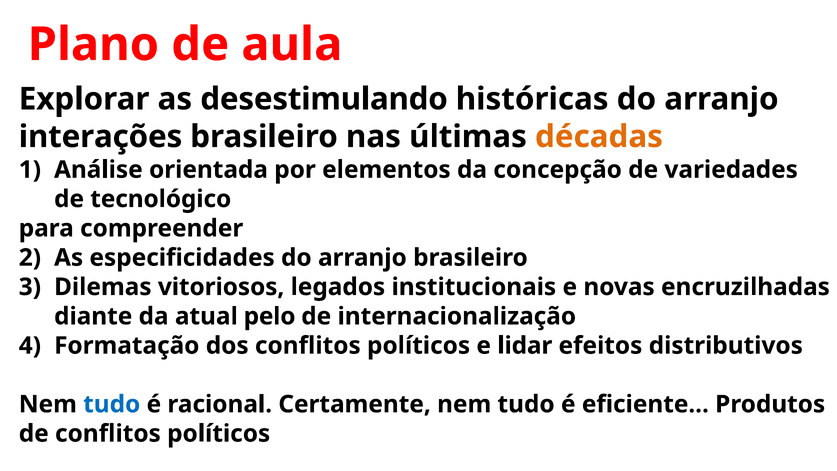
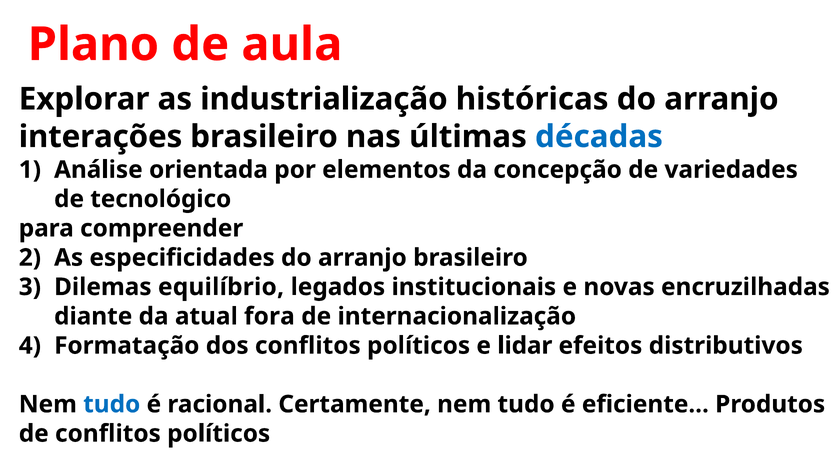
desestimulando: desestimulando -> industrialização
décadas colour: orange -> blue
vitoriosos: vitoriosos -> equilíbrio
pelo: pelo -> fora
